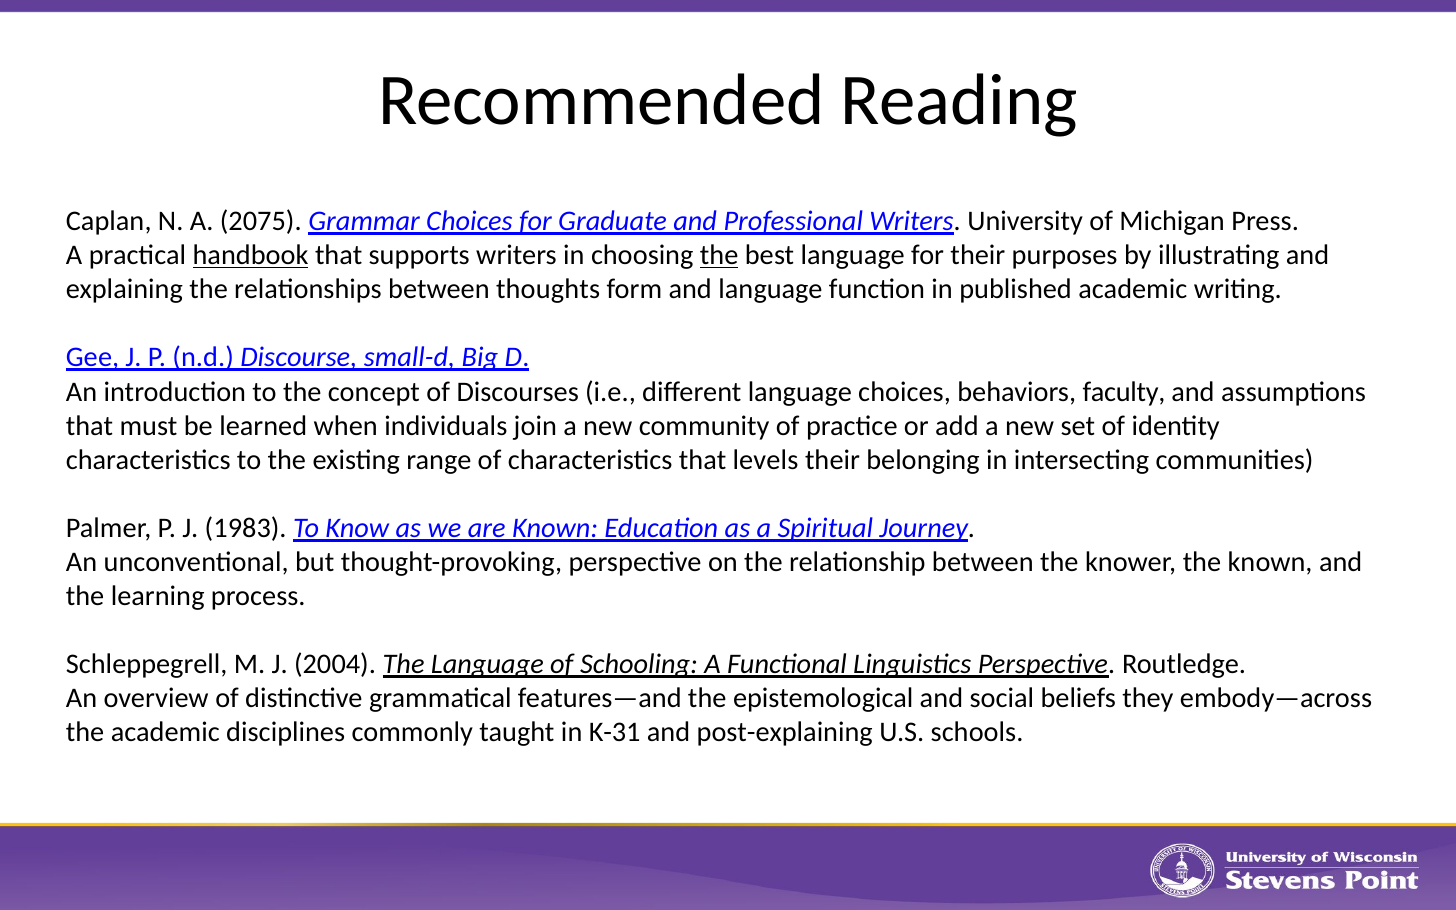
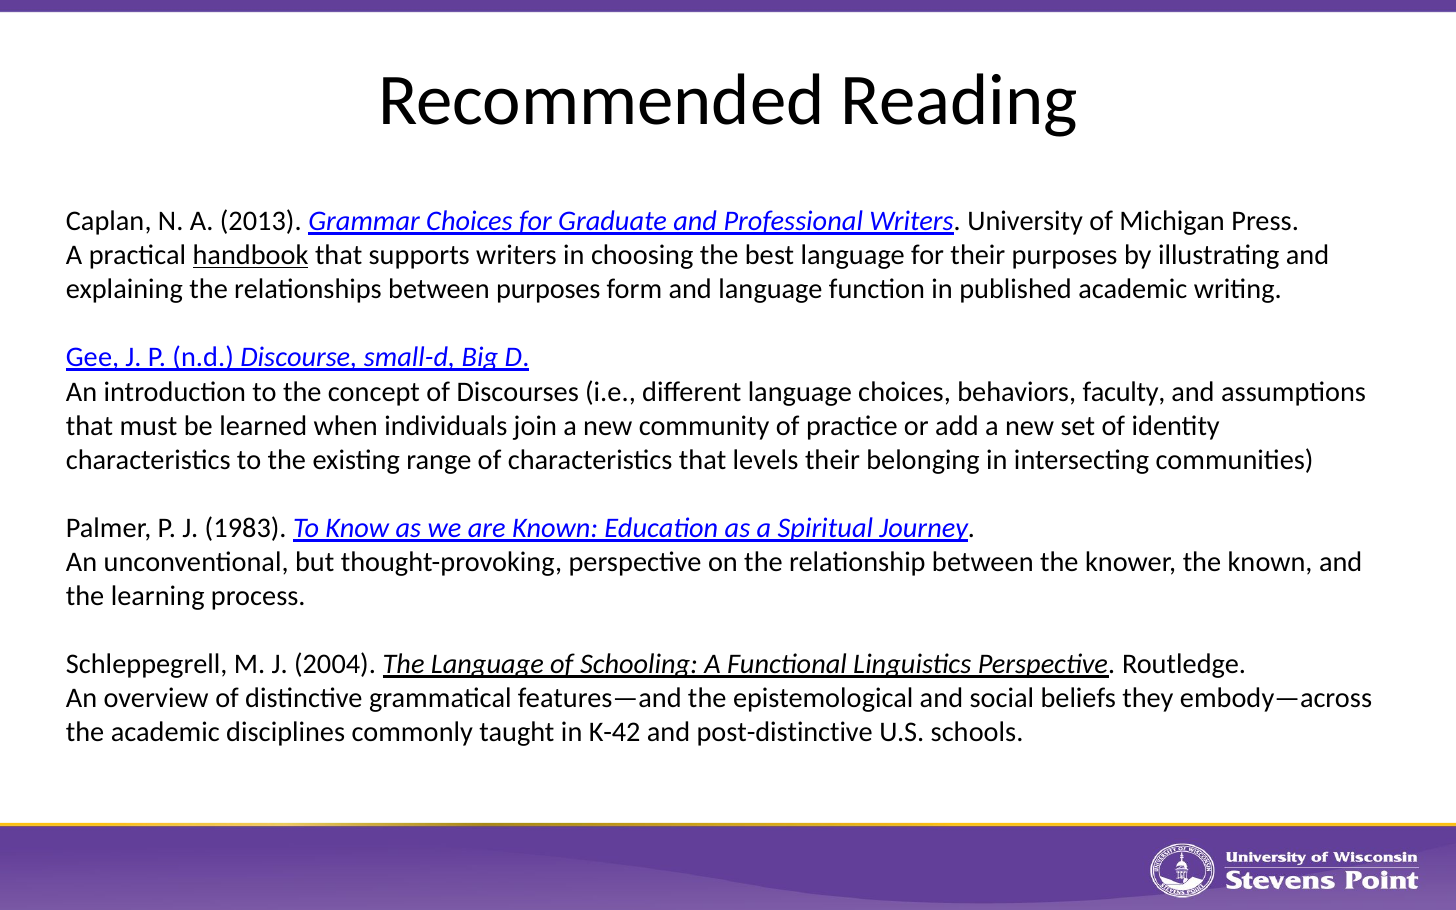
2075: 2075 -> 2013
the at (719, 255) underline: present -> none
between thoughts: thoughts -> purposes
K-31: K-31 -> K-42
post-explaining: post-explaining -> post-distinctive
